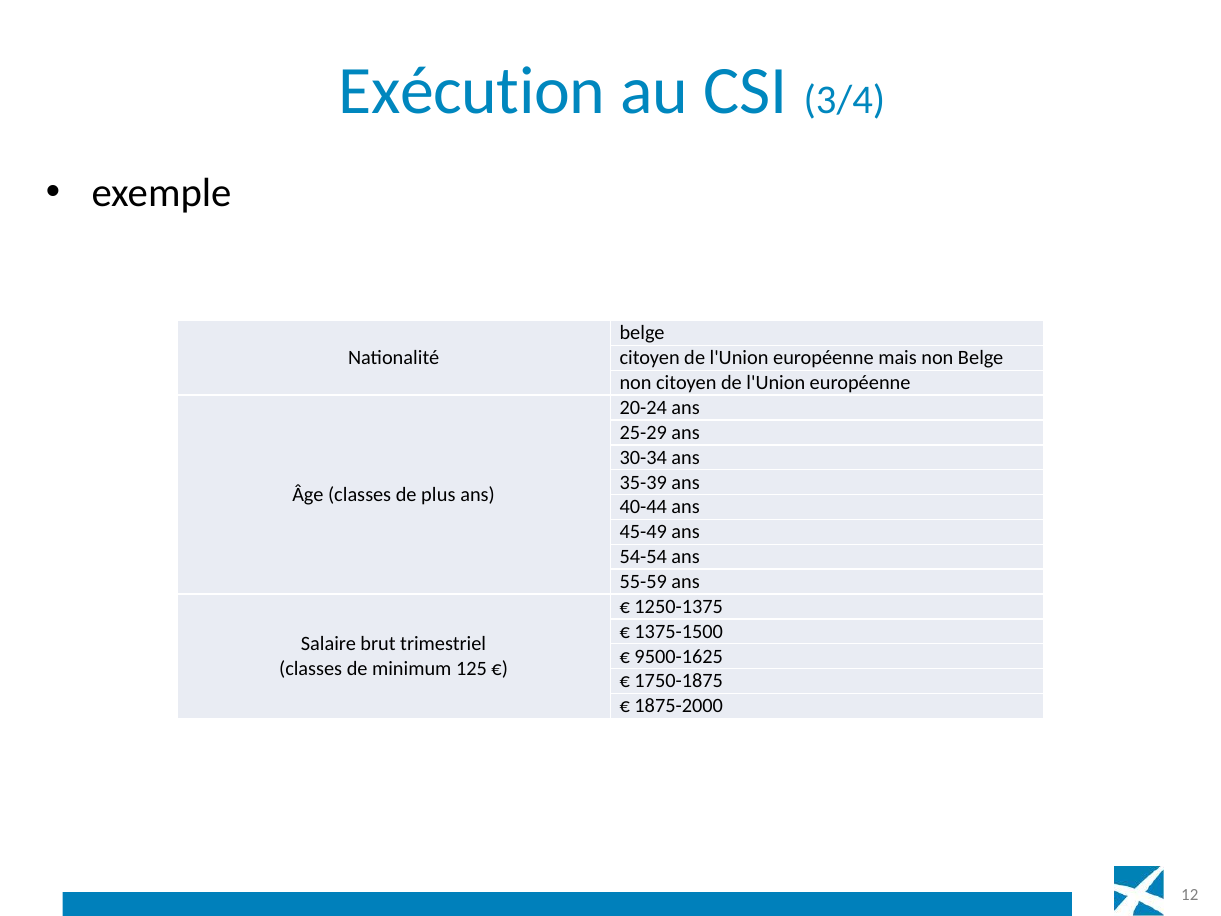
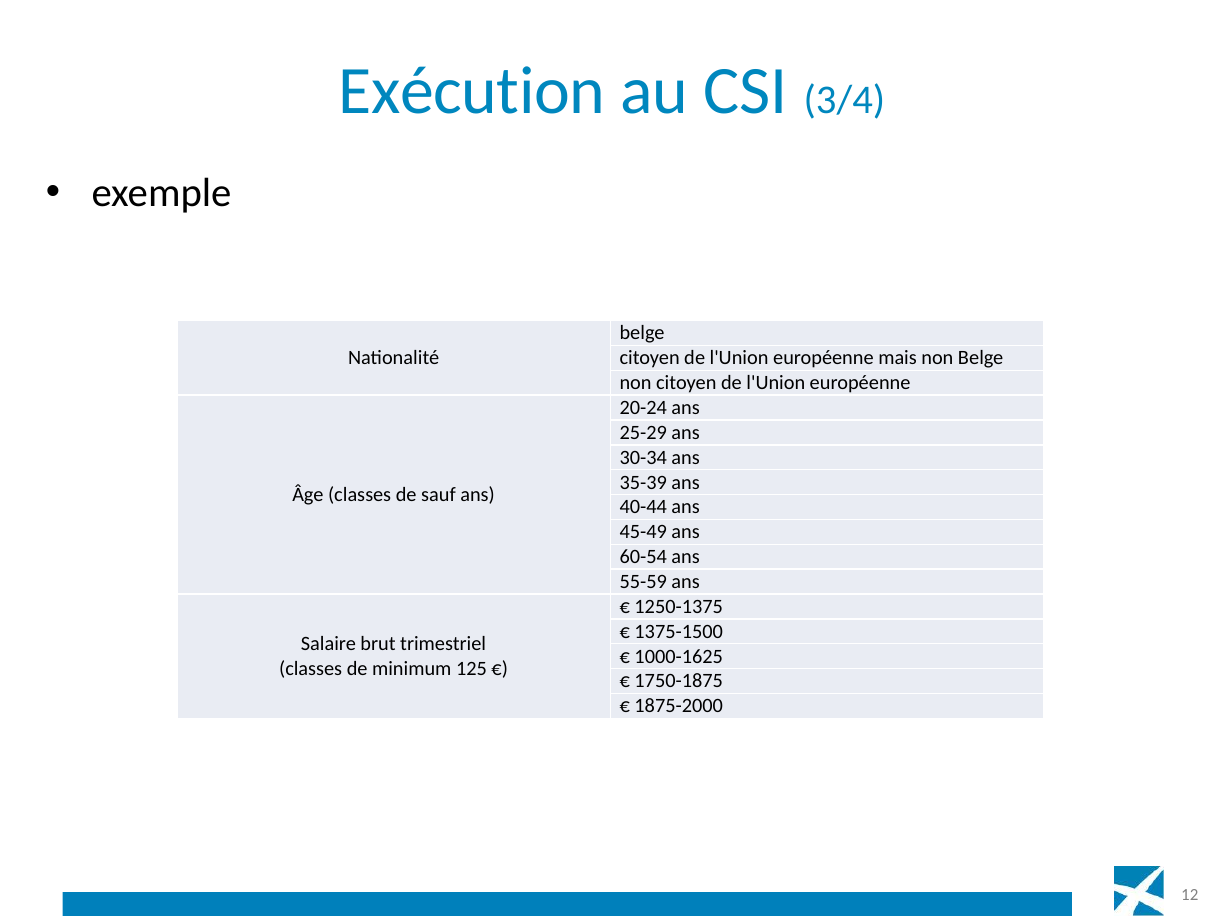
plus: plus -> sauf
54-54: 54-54 -> 60-54
9500-1625: 9500-1625 -> 1000-1625
